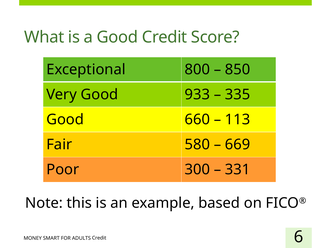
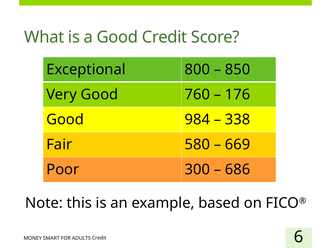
933: 933 -> 760
335: 335 -> 176
660: 660 -> 984
113: 113 -> 338
331: 331 -> 686
